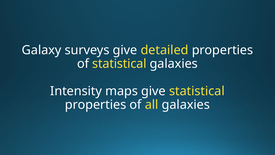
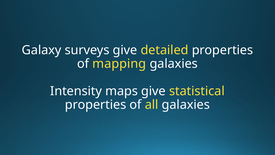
of statistical: statistical -> mapping
